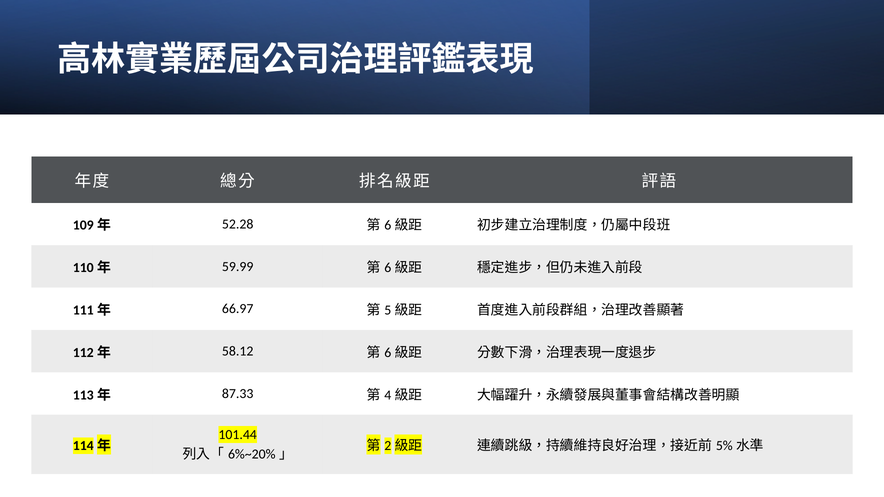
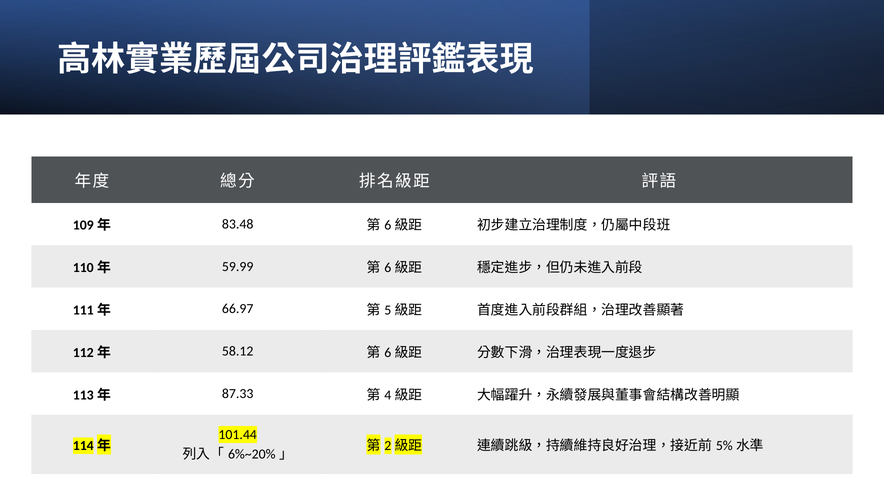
52.28: 52.28 -> 83.48
